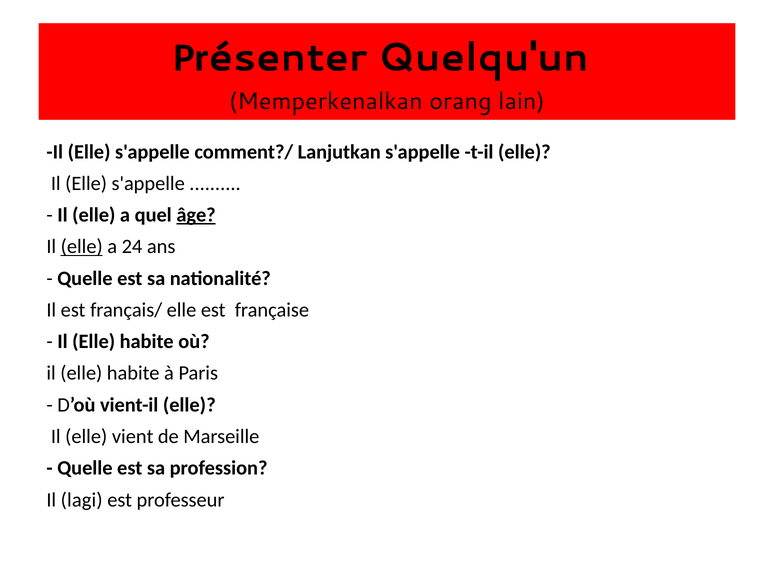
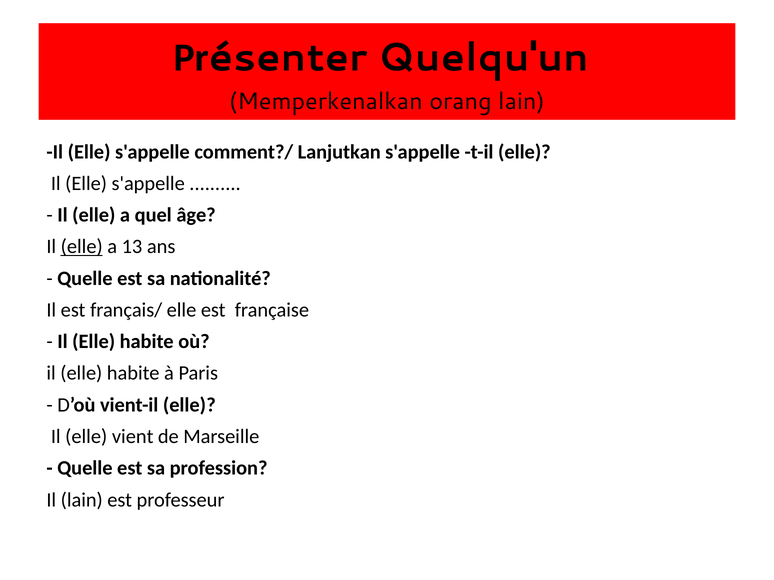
âge underline: present -> none
24: 24 -> 13
Il lagi: lagi -> lain
